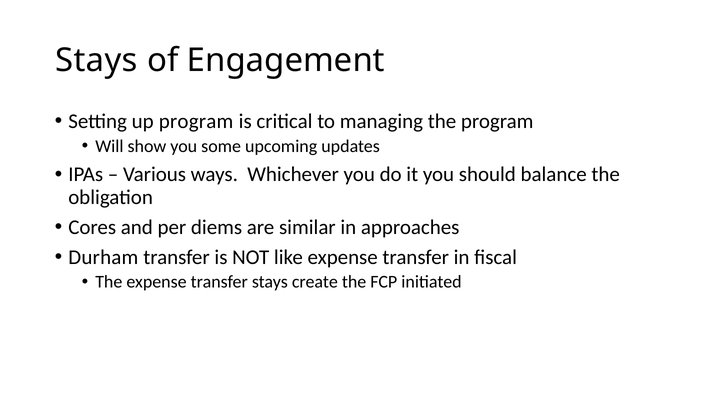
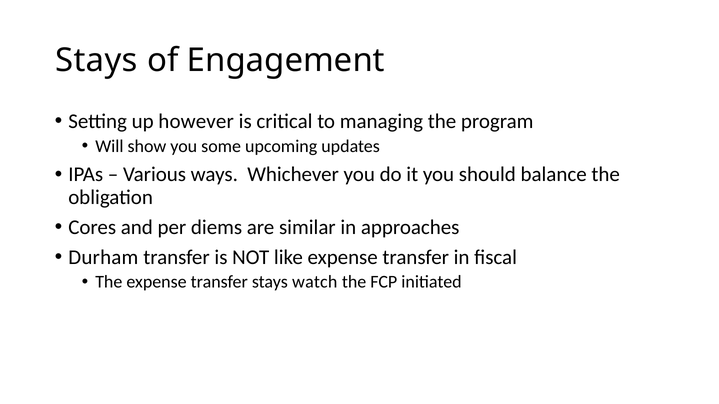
up program: program -> however
create: create -> watch
